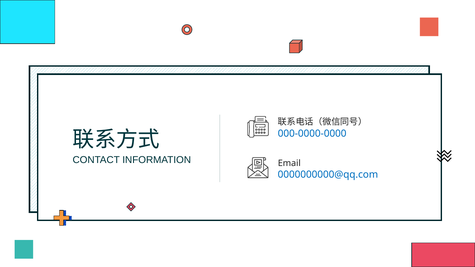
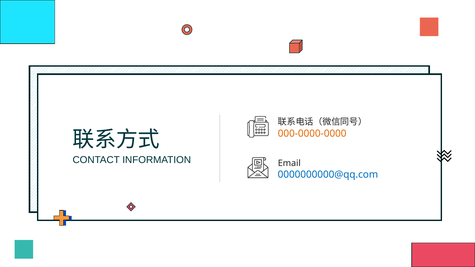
000-0000-0000 colour: blue -> orange
